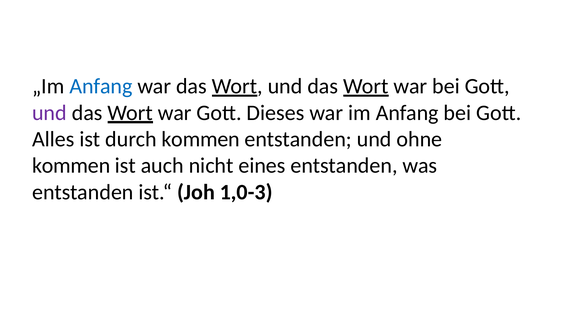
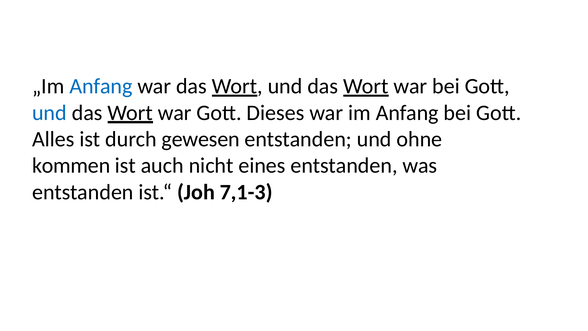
und at (49, 113) colour: purple -> blue
durch kommen: kommen -> gewesen
1,0-3: 1,0-3 -> 7,1-3
